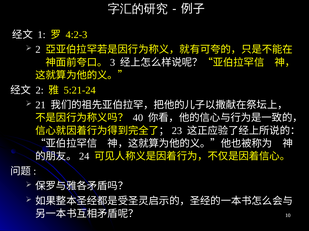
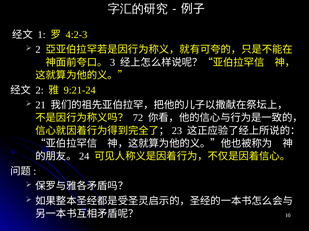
5:21-24: 5:21-24 -> 9:21-24
40: 40 -> 72
